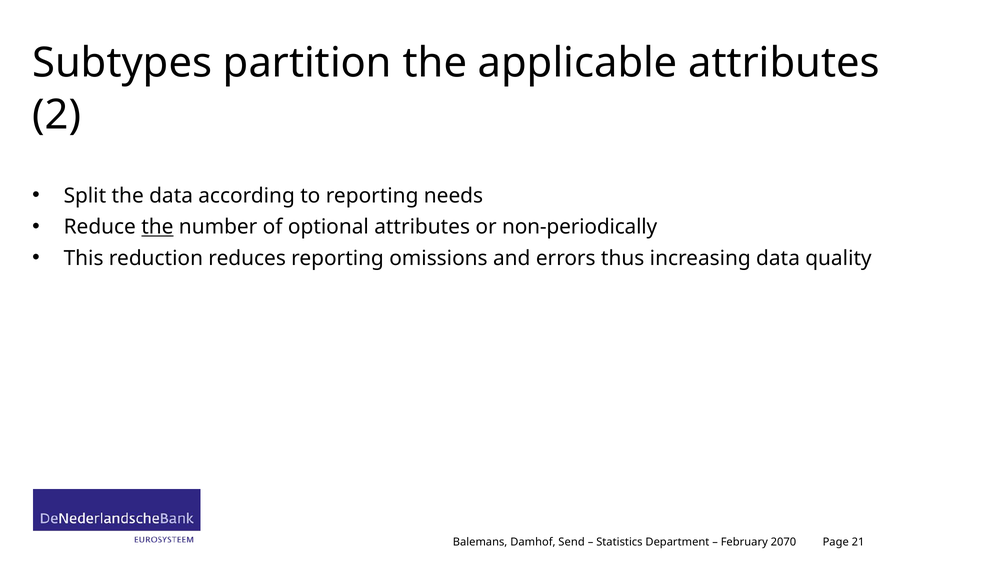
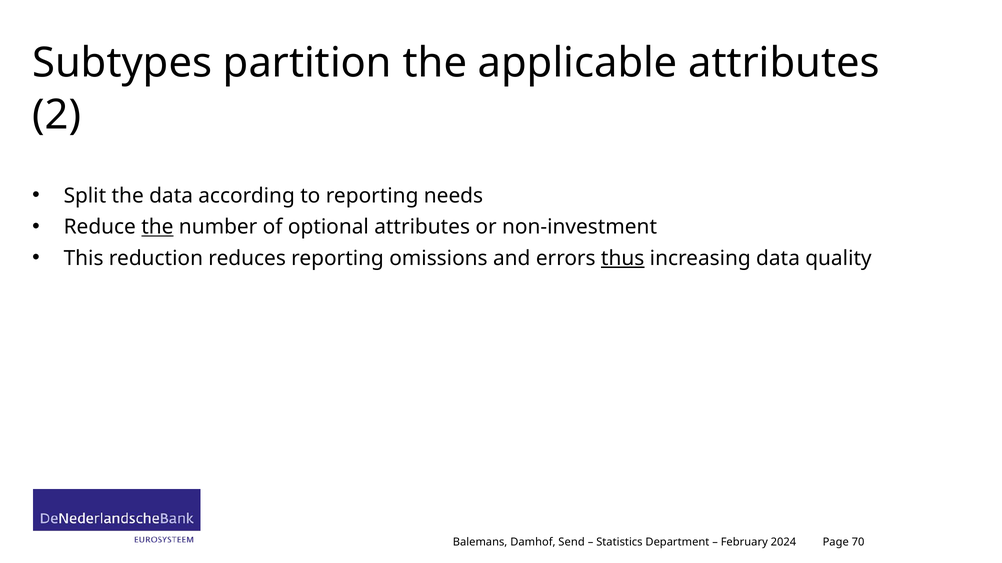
non-periodically: non-periodically -> non-investment
thus underline: none -> present
2070: 2070 -> 2024
21: 21 -> 70
